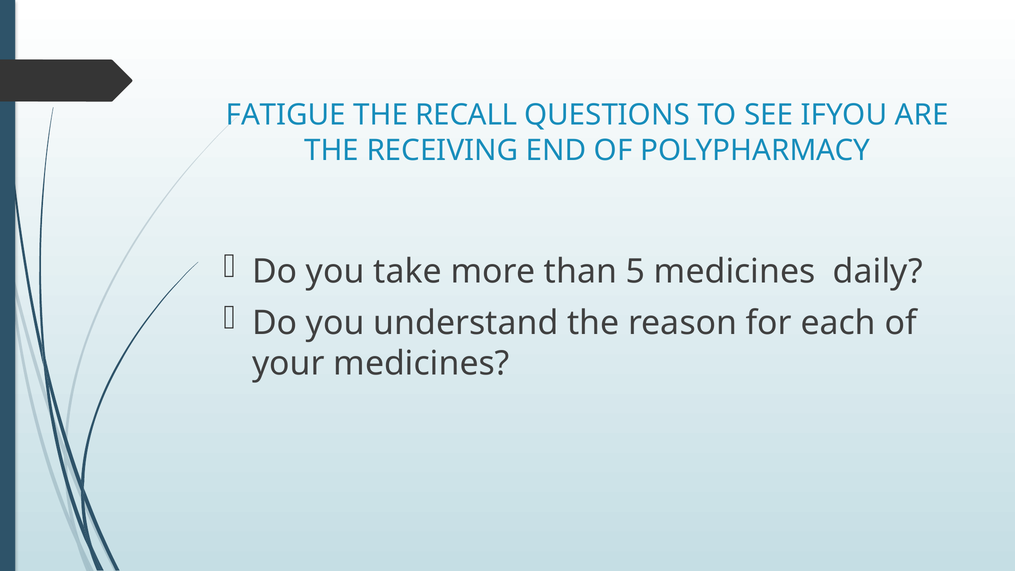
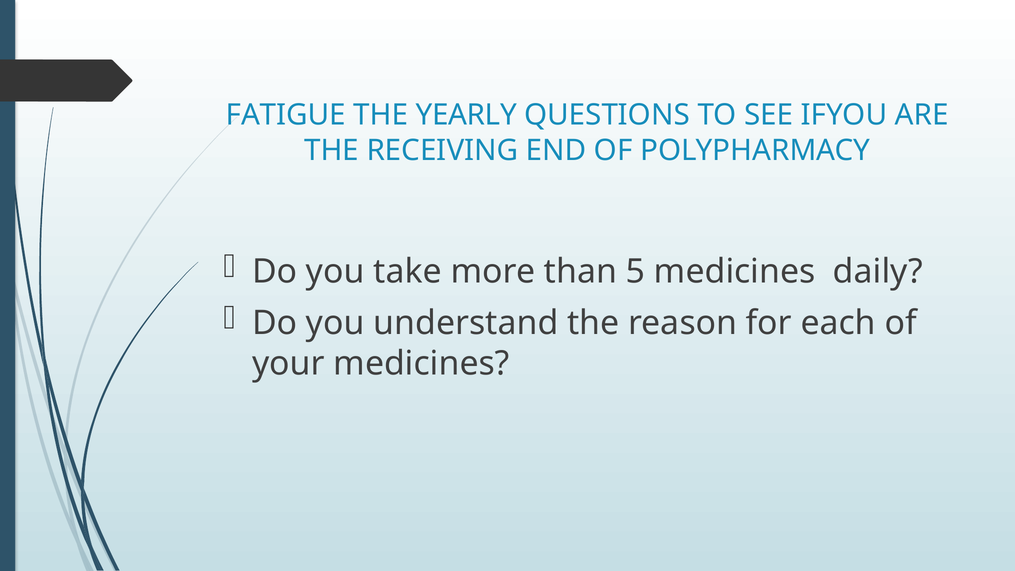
RECALL: RECALL -> YEARLY
